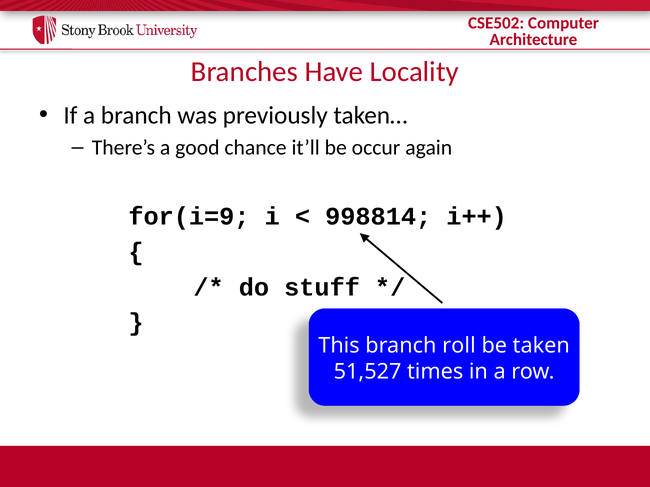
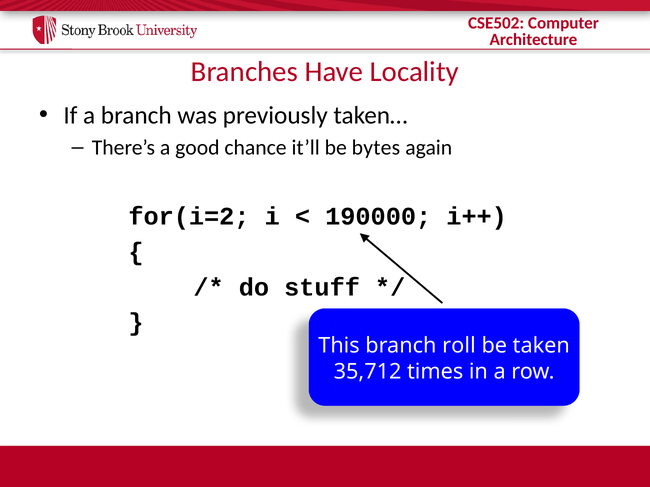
occur: occur -> bytes
for(i=9: for(i=9 -> for(i=2
998814: 998814 -> 190000
51,527: 51,527 -> 35,712
